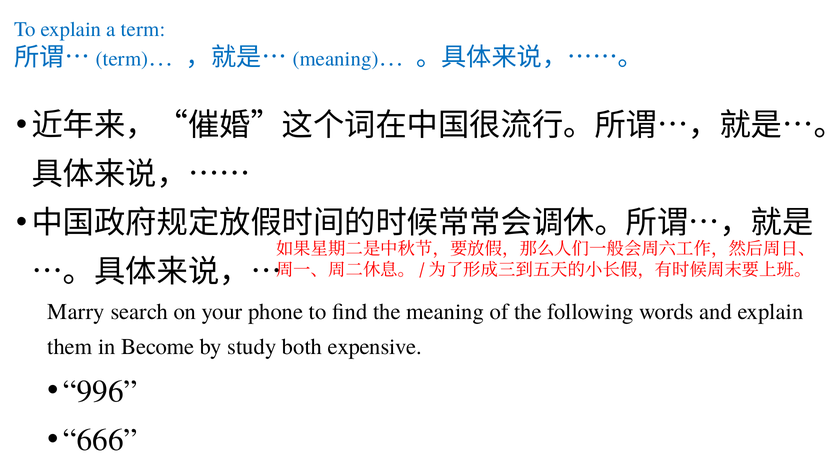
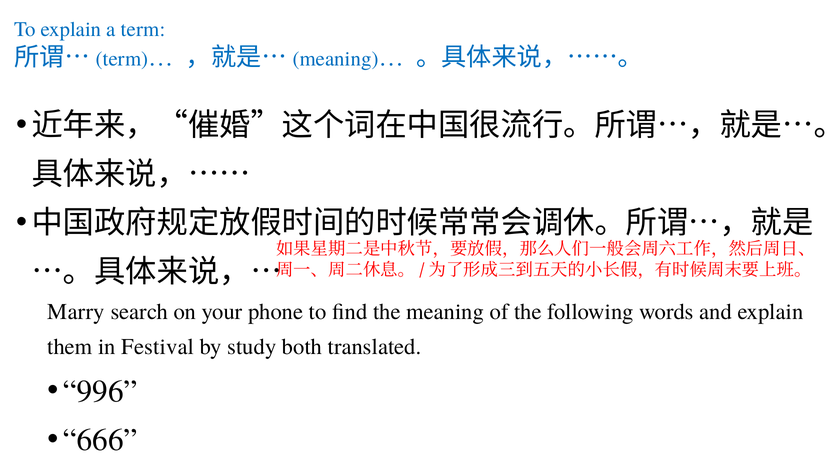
Become: Become -> Festival
expensive: expensive -> translated
